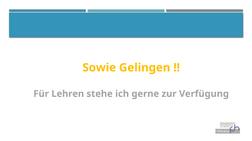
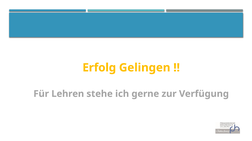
Sowie: Sowie -> Erfolg
